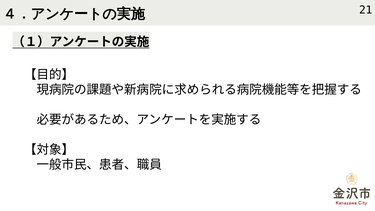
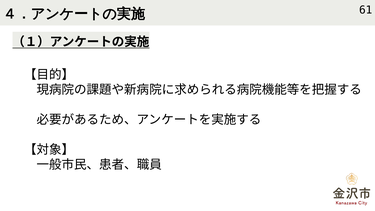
21: 21 -> 61
